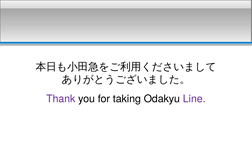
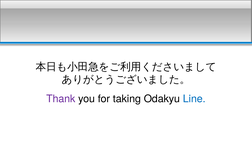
Line colour: purple -> blue
